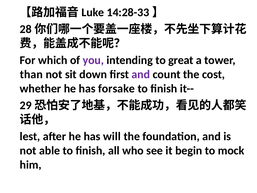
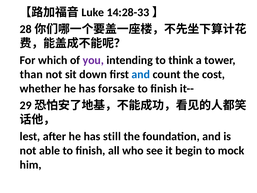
great: great -> think
and at (141, 74) colour: purple -> blue
will: will -> still
